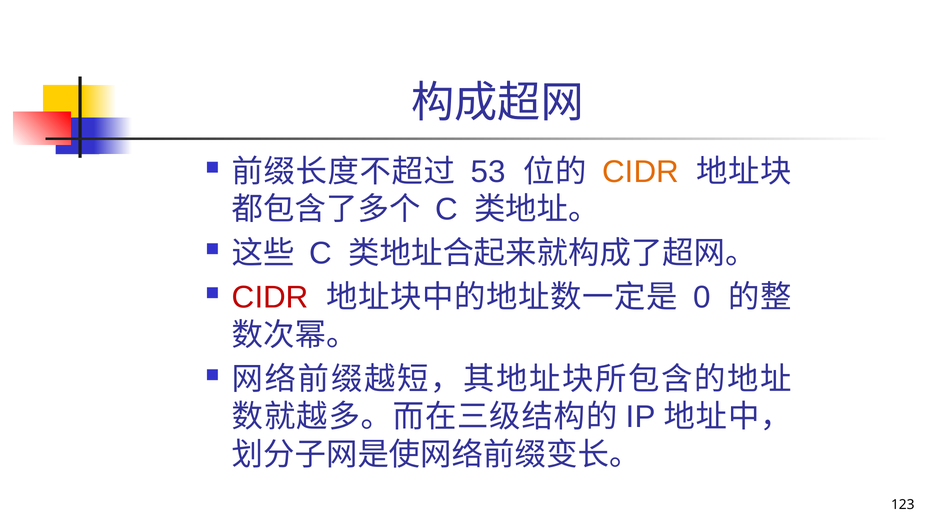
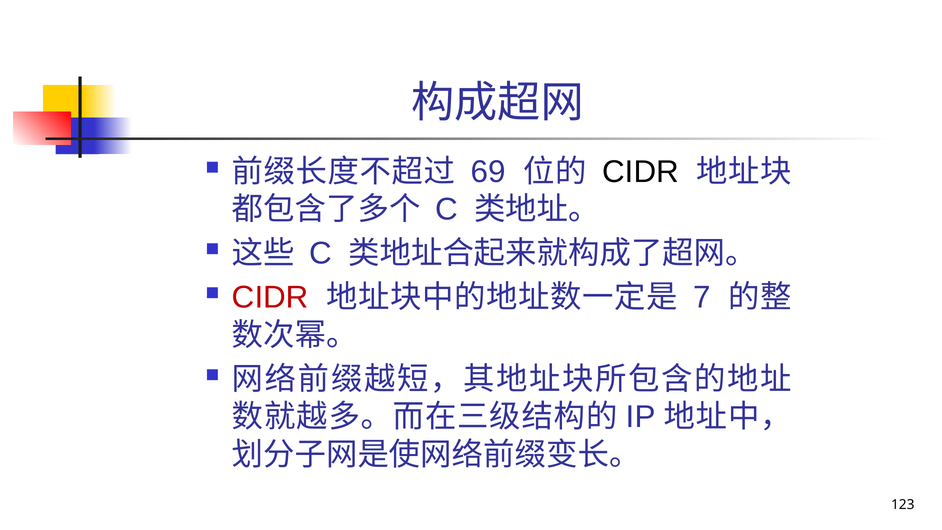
53: 53 -> 69
CIDR at (641, 172) colour: orange -> black
0: 0 -> 7
